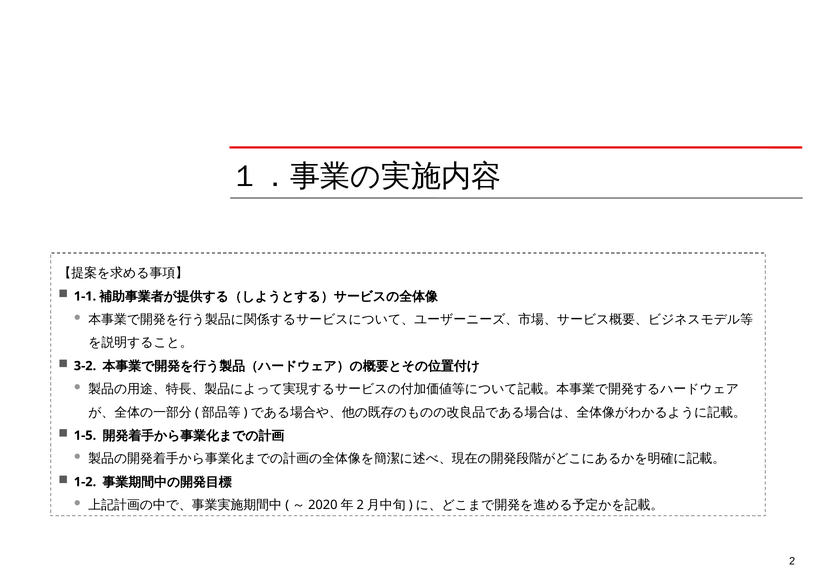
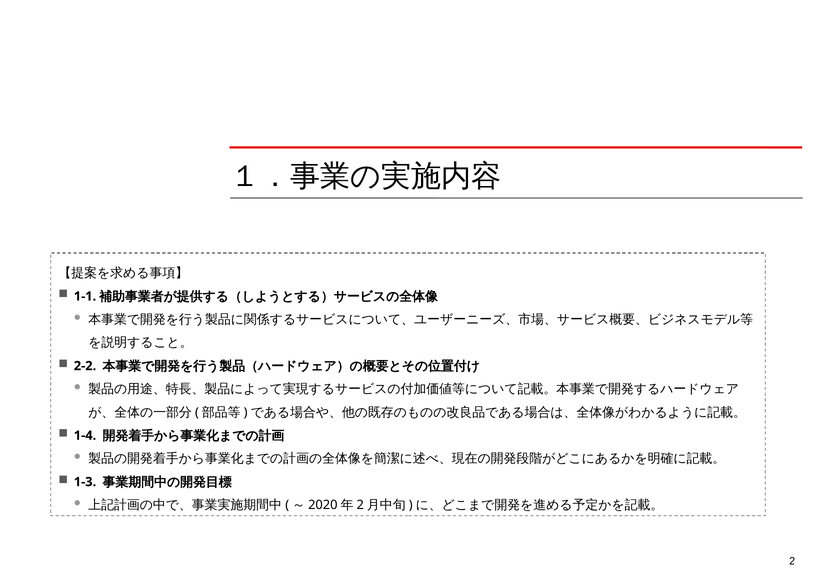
3-2: 3-2 -> 2-2
1-5: 1-5 -> 1-4
1-2: 1-2 -> 1-3
